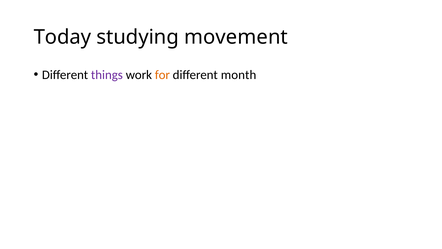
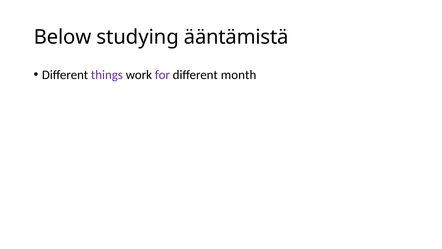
Today: Today -> Below
movement: movement -> ääntämistä
for colour: orange -> purple
